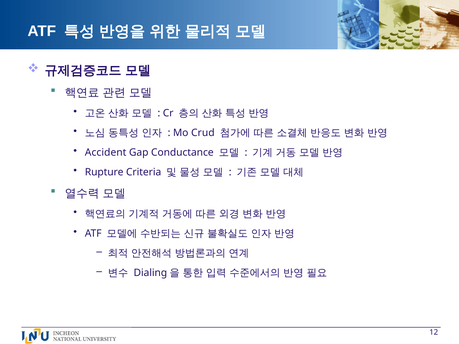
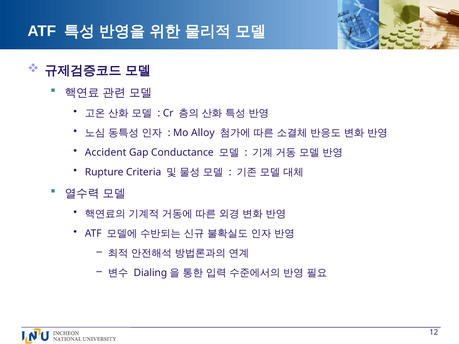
Crud: Crud -> Alloy
